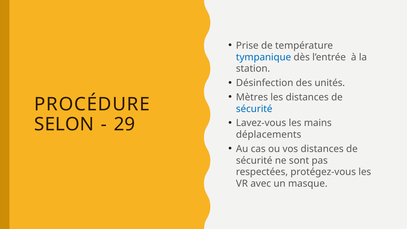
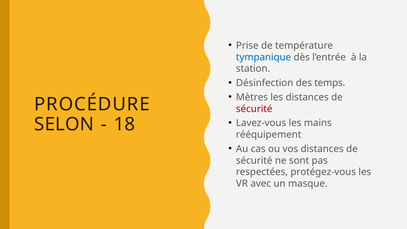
unités: unités -> temps
sécurité at (254, 109) colour: blue -> red
29: 29 -> 18
déplacements: déplacements -> rééquipement
